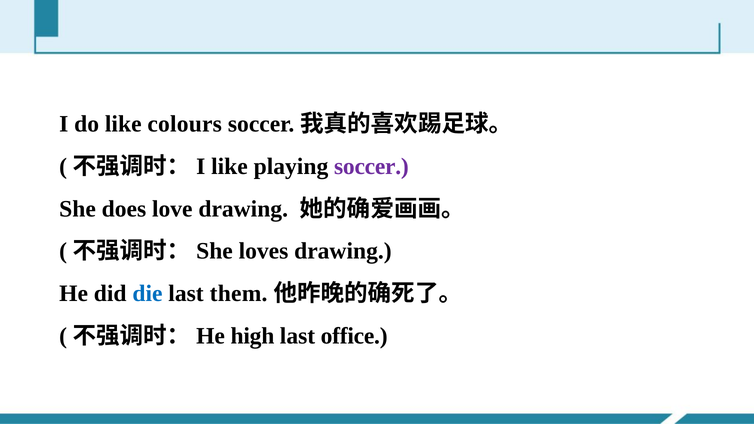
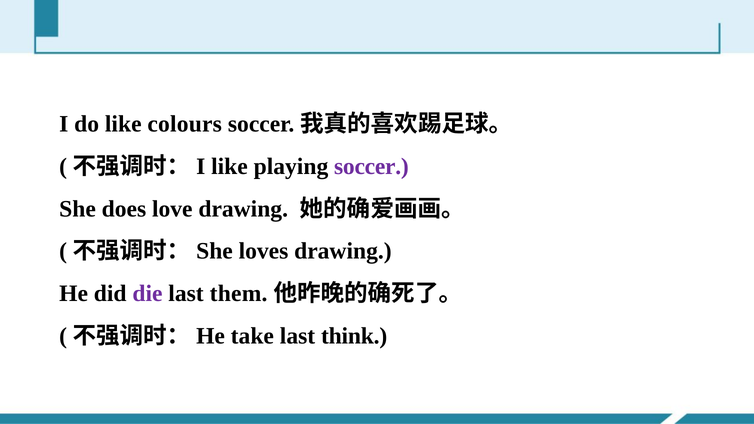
die colour: blue -> purple
high: high -> take
office: office -> think
